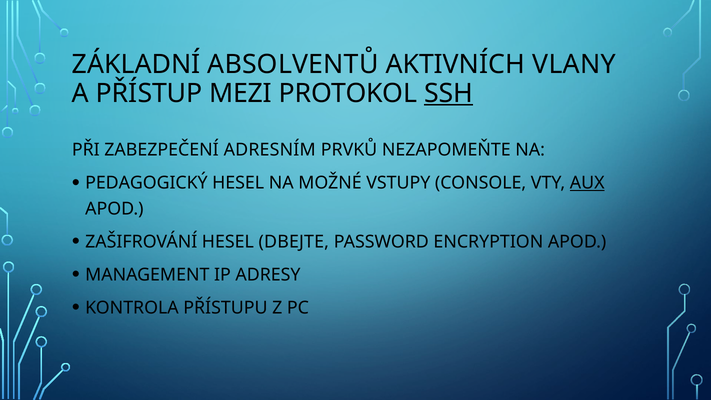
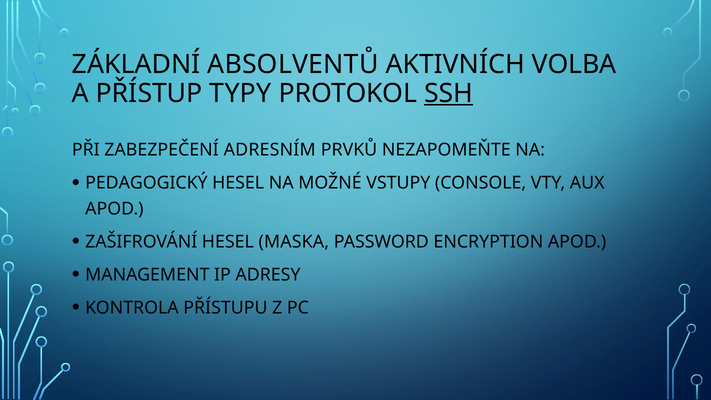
VLANY: VLANY -> VOLBA
MEZI: MEZI -> TYPY
AUX underline: present -> none
DBEJTE: DBEJTE -> MASKA
